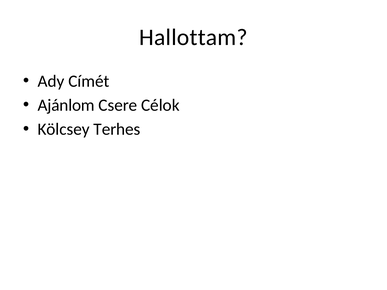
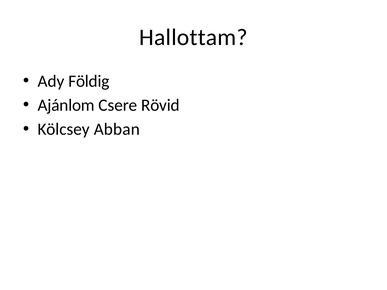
Címét: Címét -> Földig
Célok: Célok -> Rövid
Terhes: Terhes -> Abban
